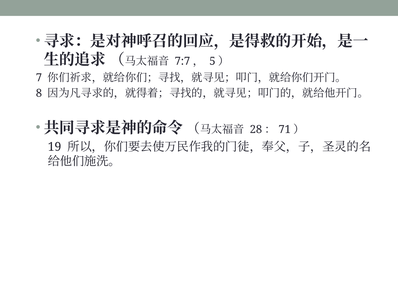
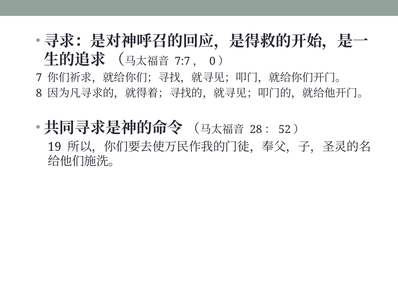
5: 5 -> 0
71: 71 -> 52
